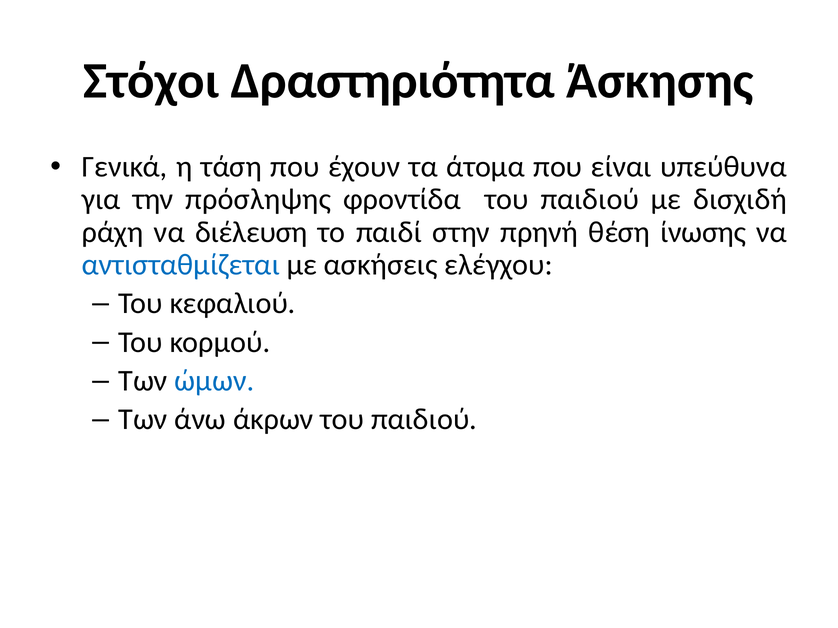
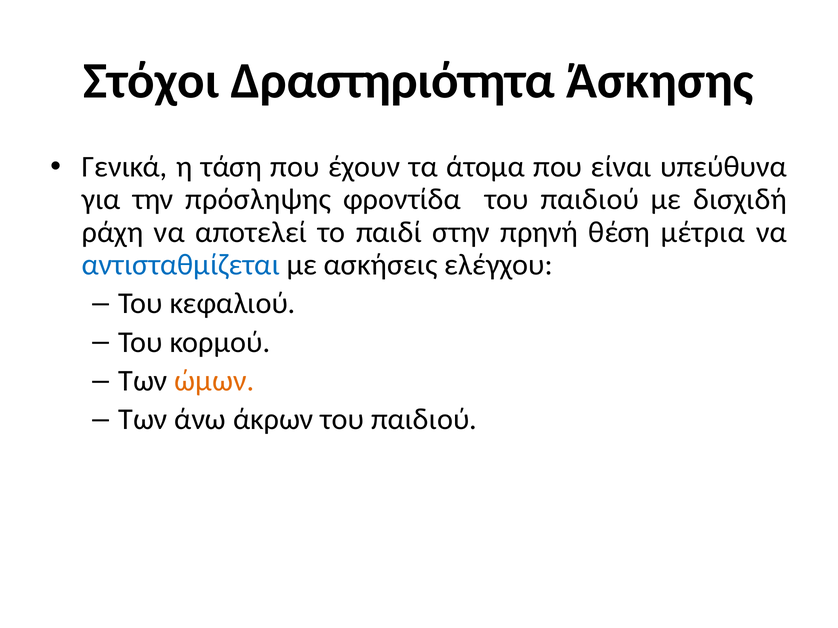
διέλευση: διέλευση -> αποτελεί
ίνωσης: ίνωσης -> μέτρια
ώμων colour: blue -> orange
